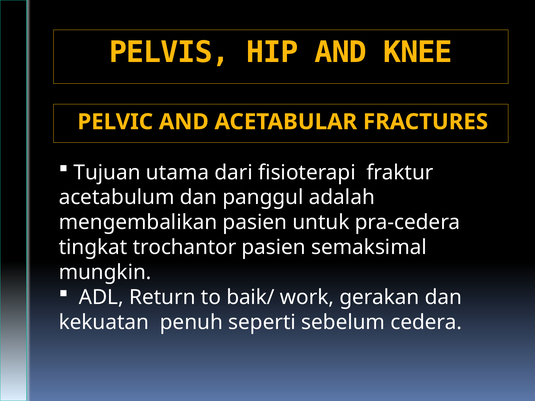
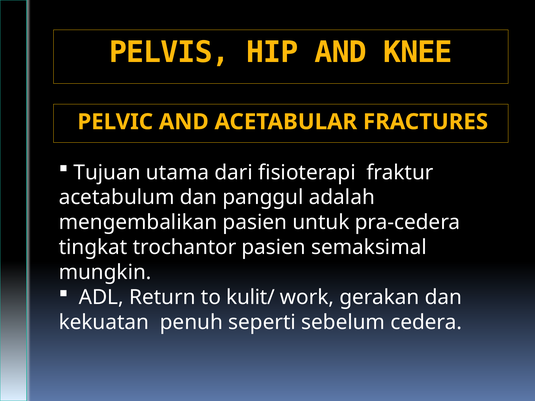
baik/: baik/ -> kulit/
